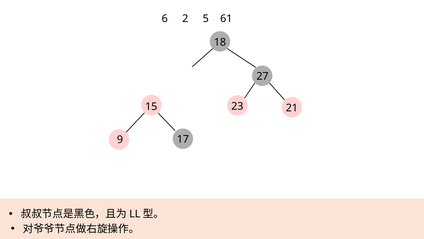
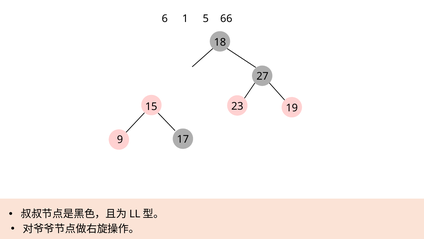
2: 2 -> 1
61: 61 -> 66
21: 21 -> 19
